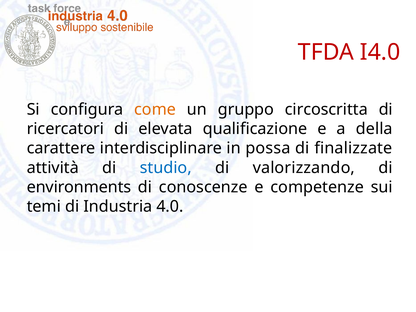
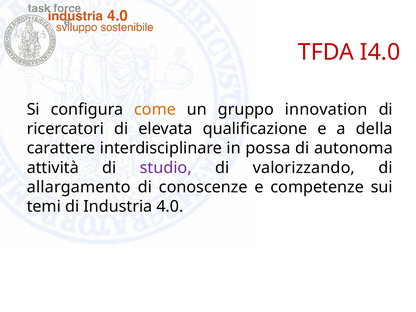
circoscritta: circoscritta -> innovation
finalizzate: finalizzate -> autonoma
studio colour: blue -> purple
environments: environments -> allargamento
